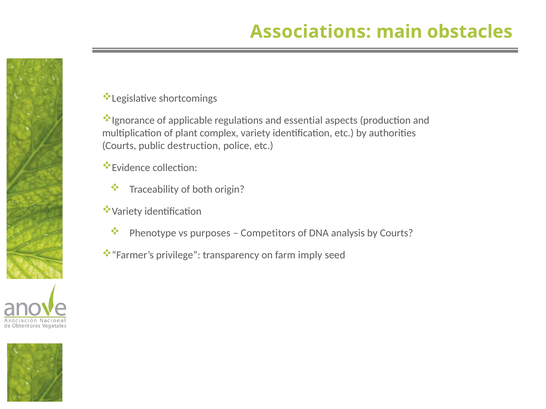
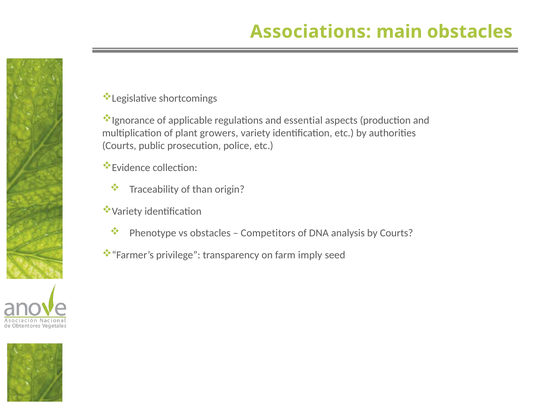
complex: complex -> growers
destruction: destruction -> prosecution
both: both -> than
vs purposes: purposes -> obstacles
